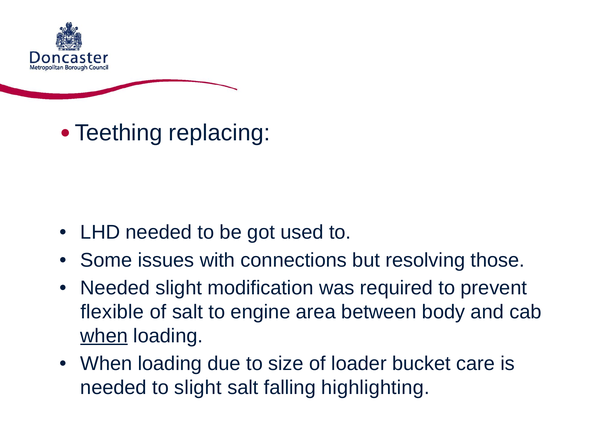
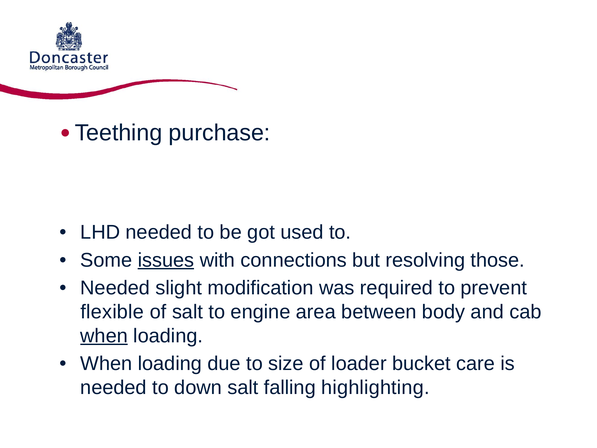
replacing: replacing -> purchase
issues underline: none -> present
to slight: slight -> down
